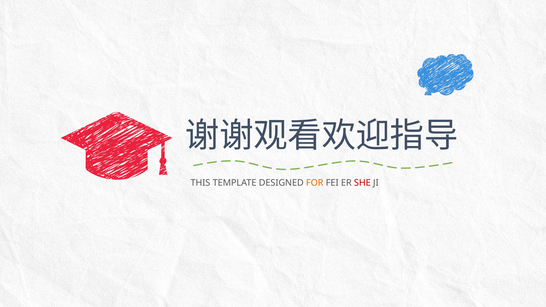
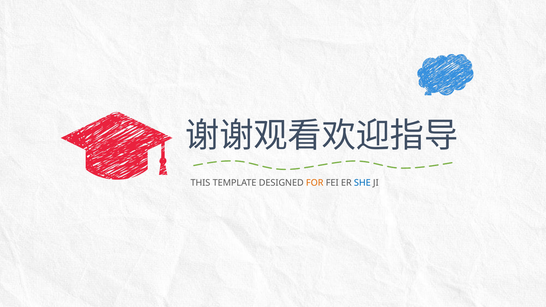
SHE colour: red -> blue
